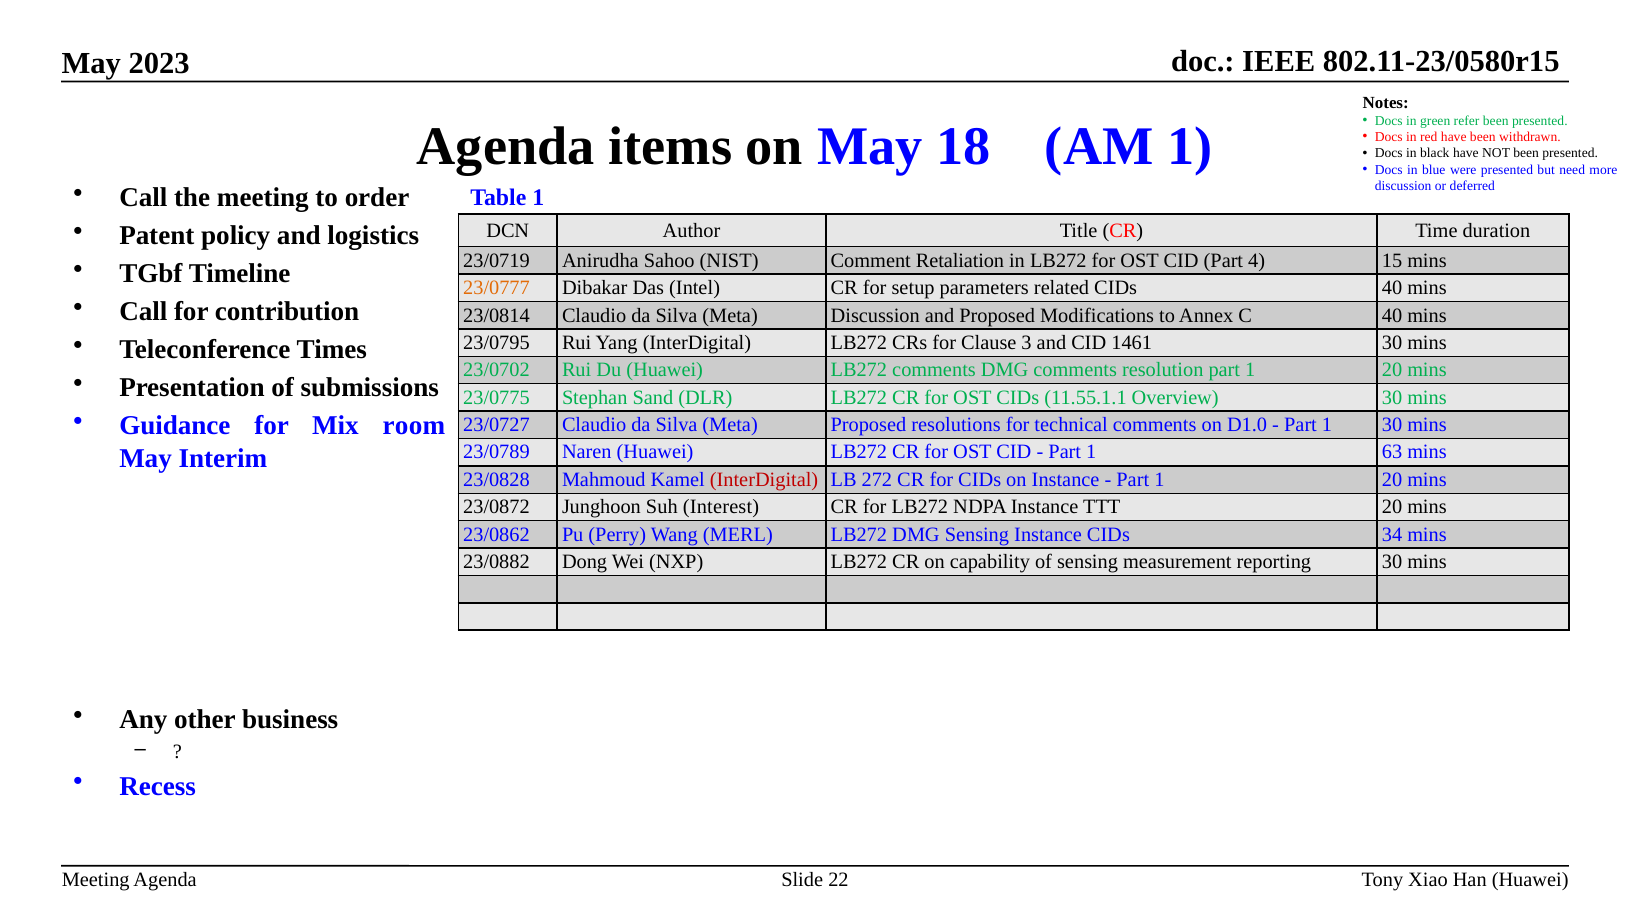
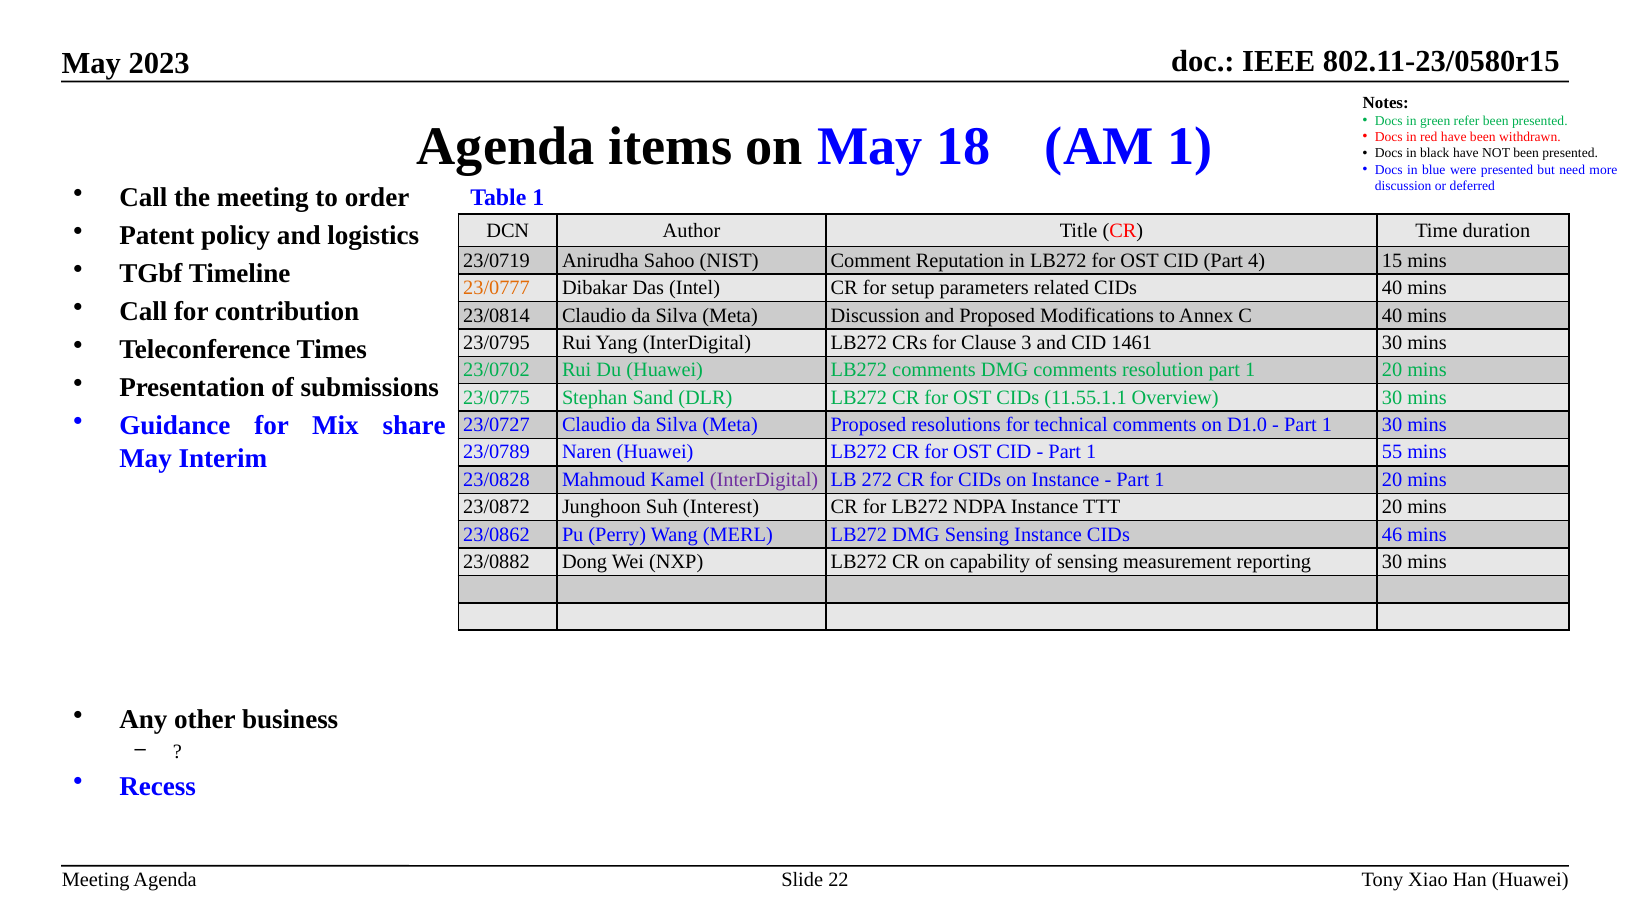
Retaliation: Retaliation -> Reputation
room: room -> share
63: 63 -> 55
InterDigital at (764, 480) colour: red -> purple
34: 34 -> 46
